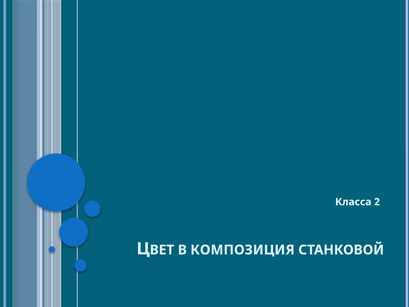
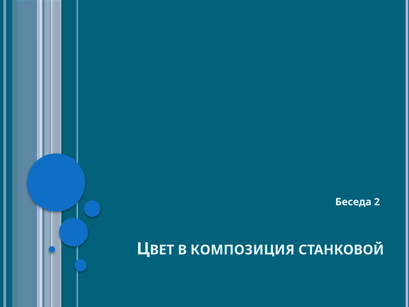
Класса: Класса -> Беседа
